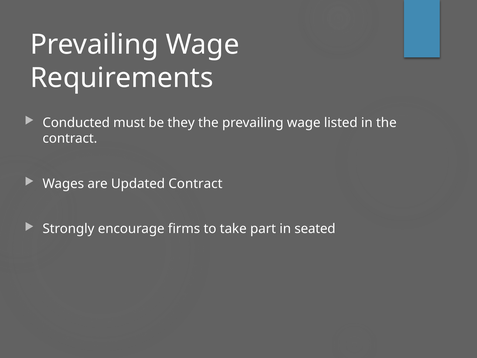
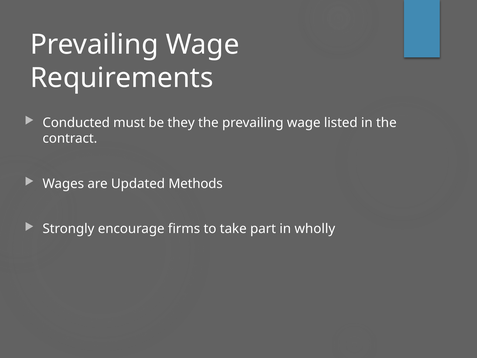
Updated Contract: Contract -> Methods
seated: seated -> wholly
